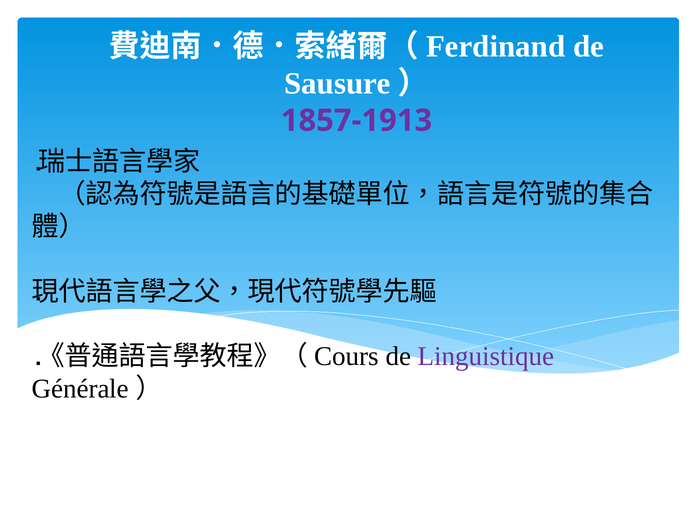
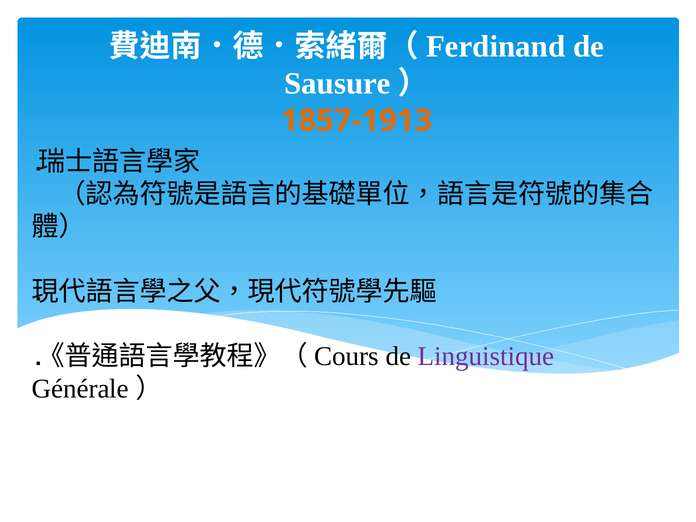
1857-1913 colour: purple -> orange
